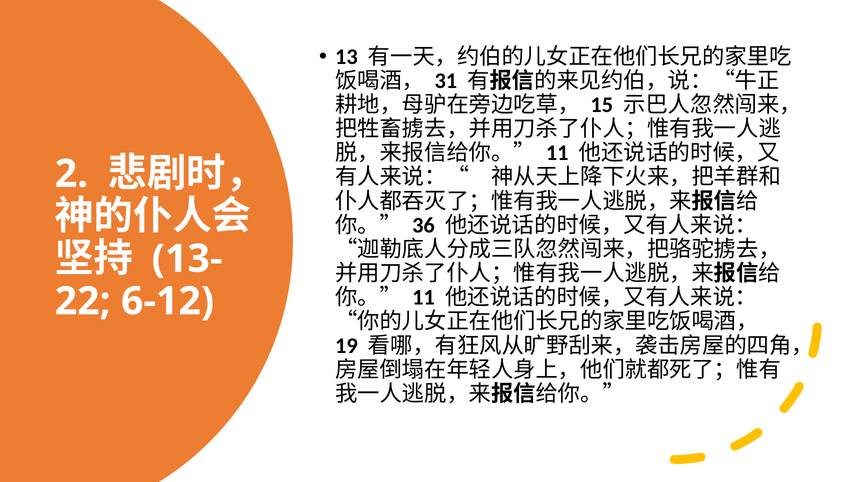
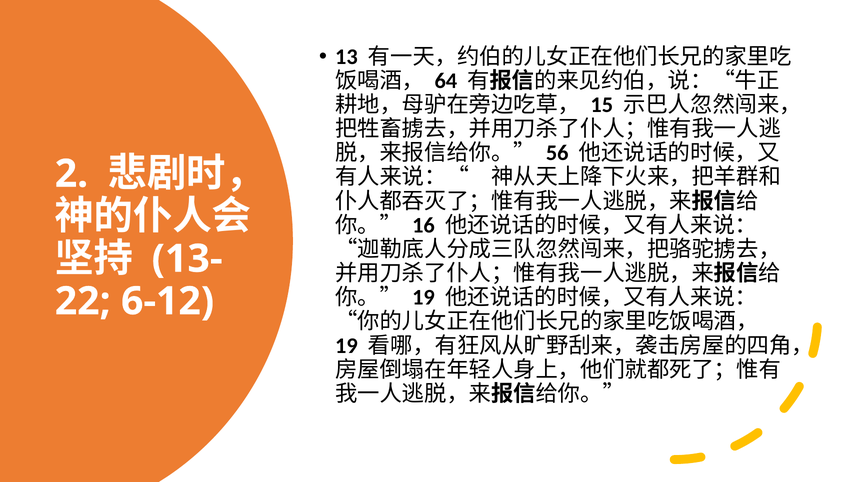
31: 31 -> 64
11 at (557, 153): 11 -> 56
36: 36 -> 16
11 at (424, 298): 11 -> 19
